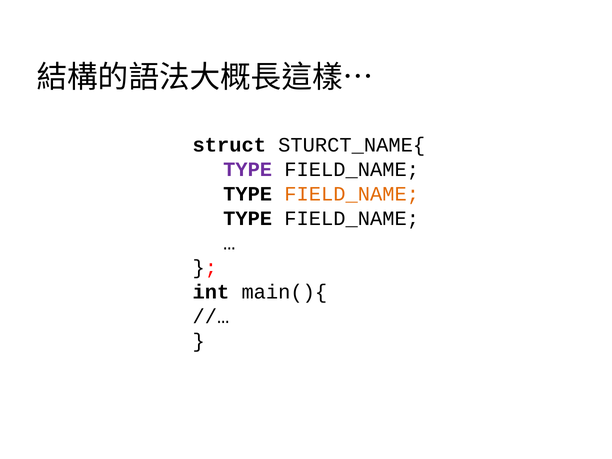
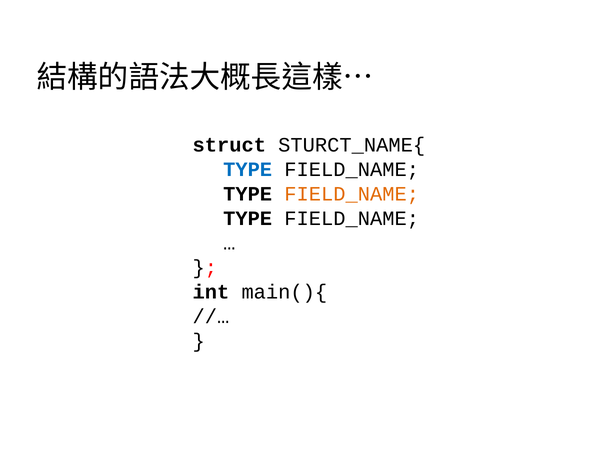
TYPE at (248, 169) colour: purple -> blue
